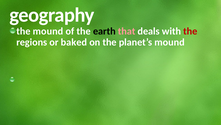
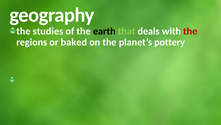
the mound: mound -> studies
that colour: pink -> light green
planet’s mound: mound -> pottery
